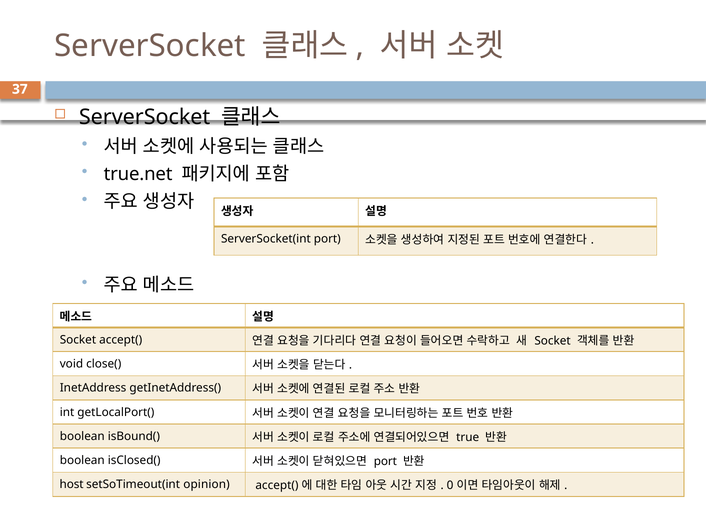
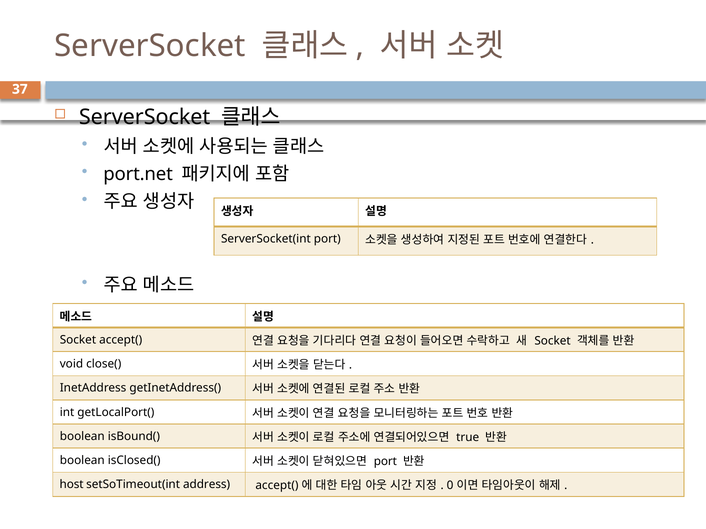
true.net: true.net -> port.net
opinion: opinion -> address
